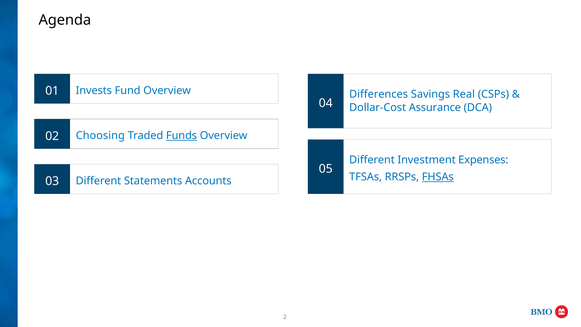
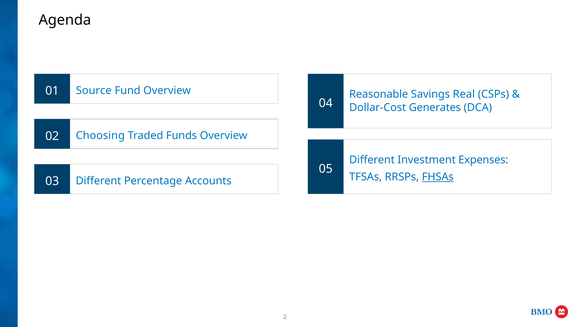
Invests: Invests -> Source
Differences: Differences -> Reasonable
Assurance: Assurance -> Generates
Funds underline: present -> none
Statements: Statements -> Percentage
